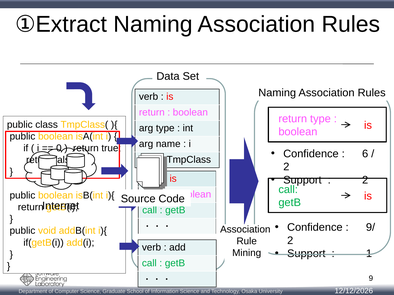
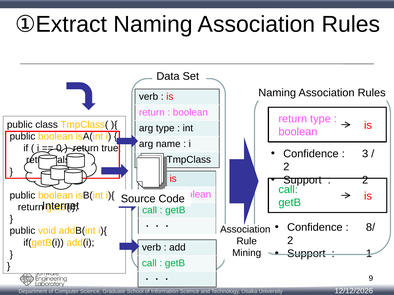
6: 6 -> 3
9/: 9/ -> 8/
